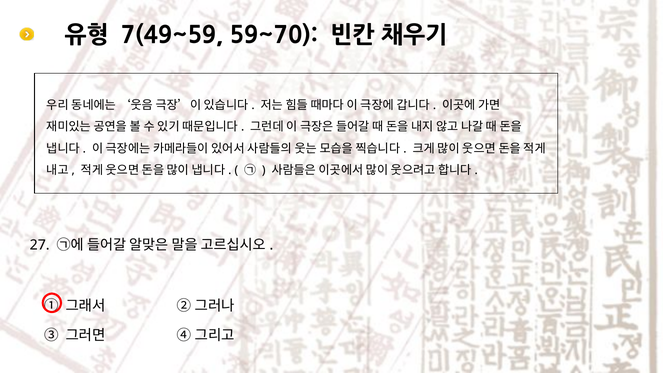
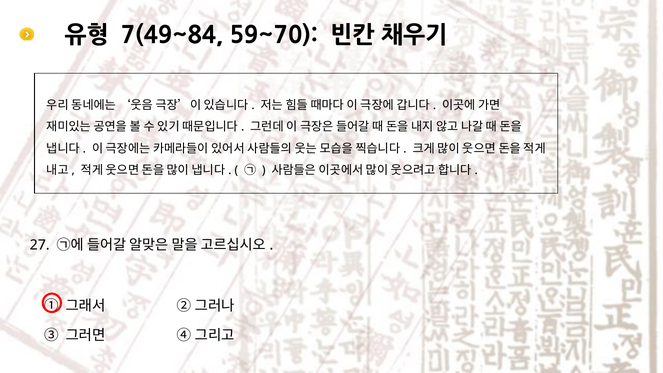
7(49~59: 7(49~59 -> 7(49~84
